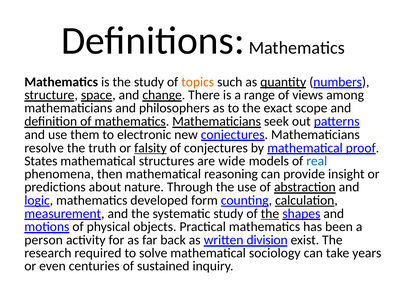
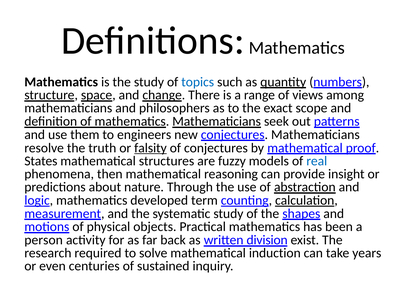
topics colour: orange -> blue
electronic: electronic -> engineers
wide: wide -> fuzzy
form: form -> term
the at (270, 213) underline: present -> none
sociology: sociology -> induction
